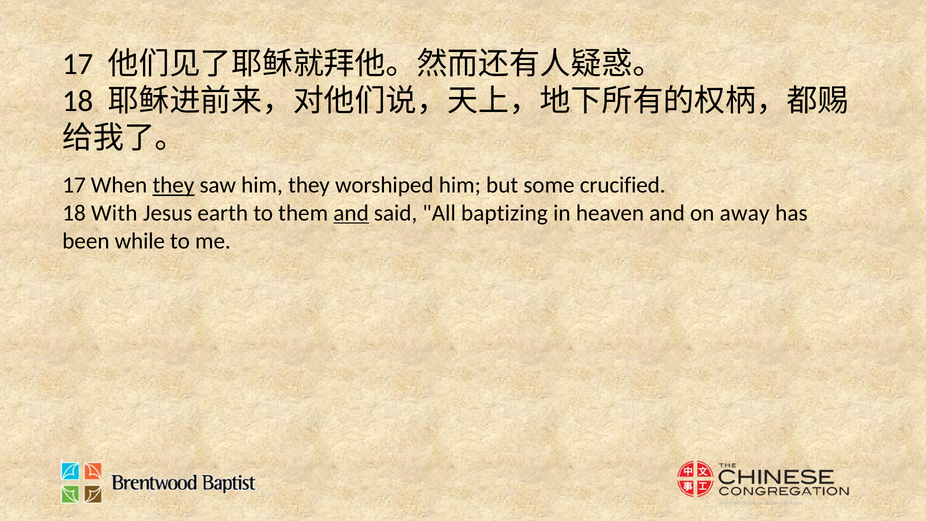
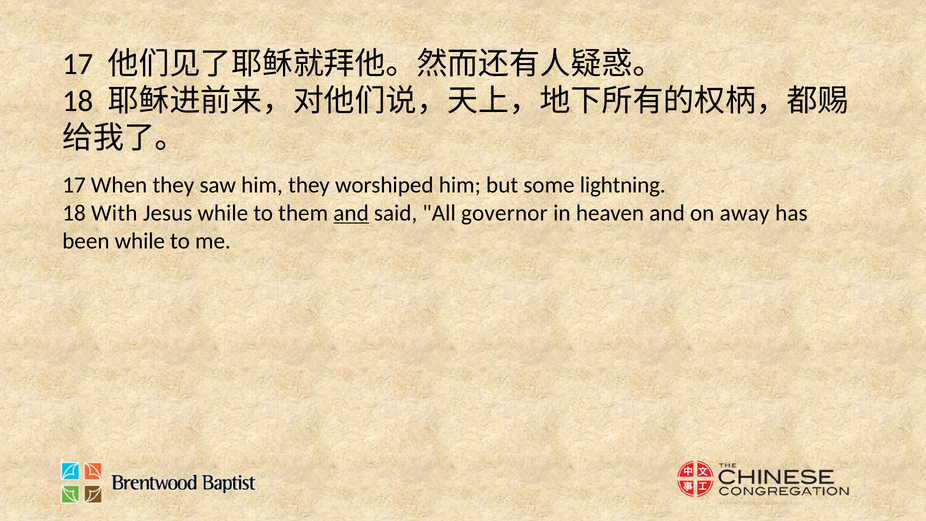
they at (173, 185) underline: present -> none
crucified: crucified -> lightning
Jesus earth: earth -> while
baptizing: baptizing -> governor
